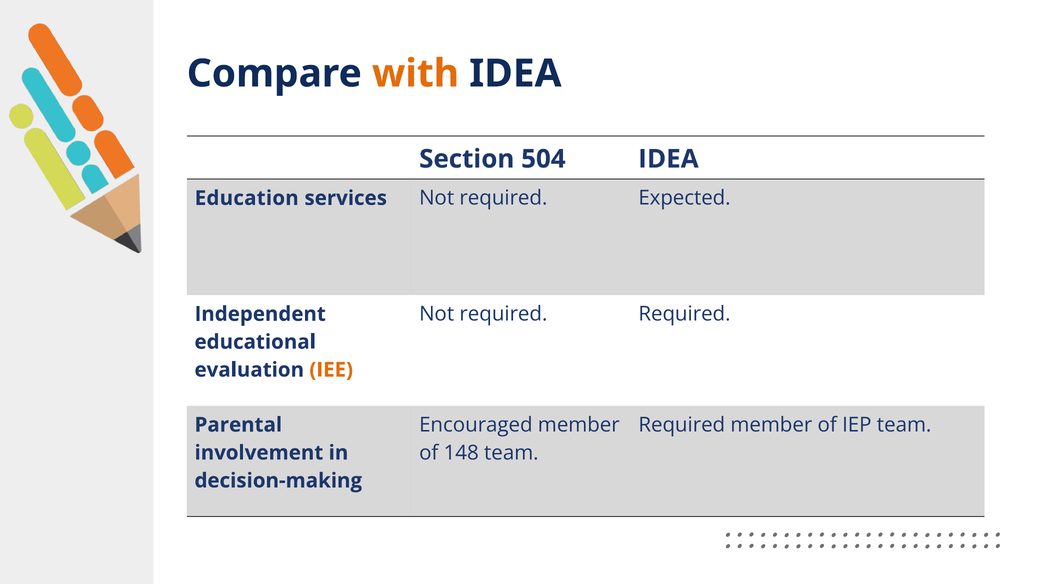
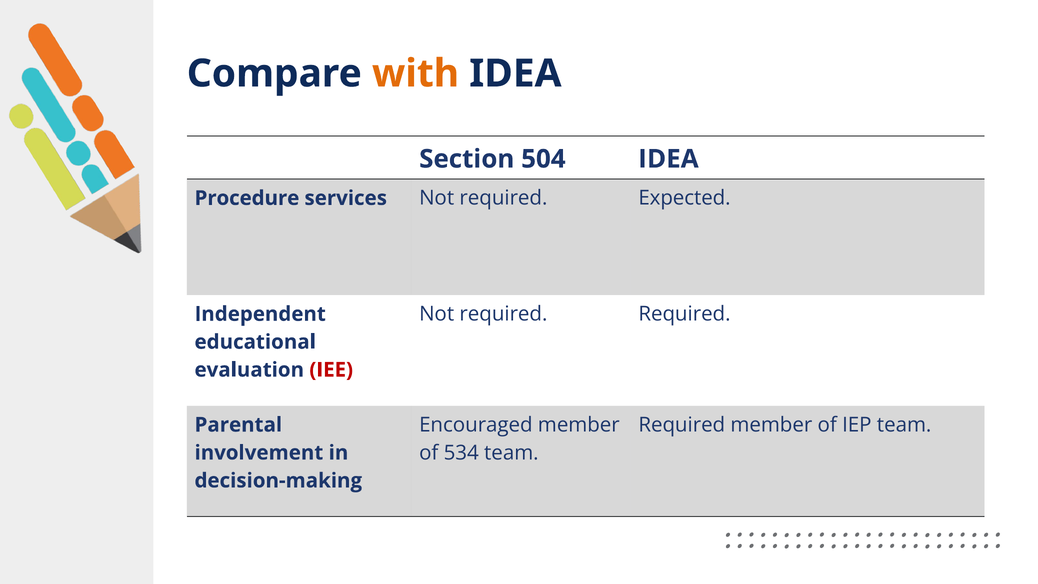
Education: Education -> Procedure
IEE colour: orange -> red
148: 148 -> 534
